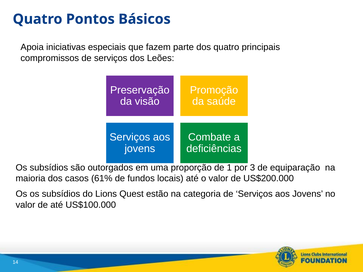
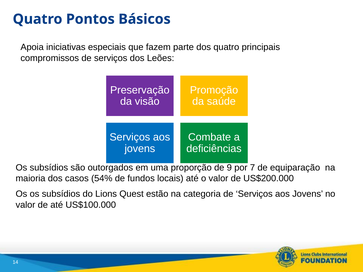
1: 1 -> 9
3: 3 -> 7
61%: 61% -> 54%
